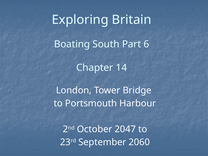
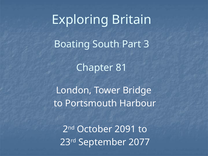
6: 6 -> 3
14: 14 -> 81
2047: 2047 -> 2091
2060: 2060 -> 2077
